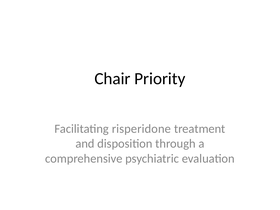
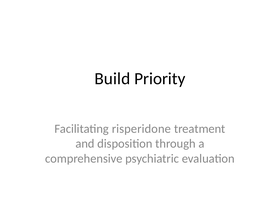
Chair: Chair -> Build
